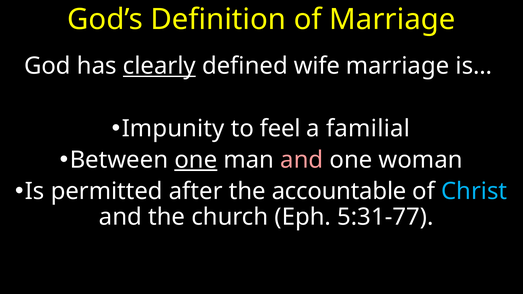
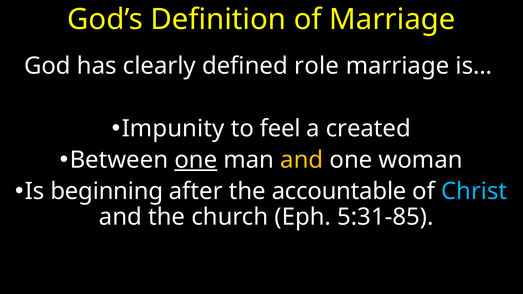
clearly underline: present -> none
wife: wife -> role
familial: familial -> created
and at (302, 160) colour: pink -> yellow
permitted: permitted -> beginning
5:31-77: 5:31-77 -> 5:31-85
